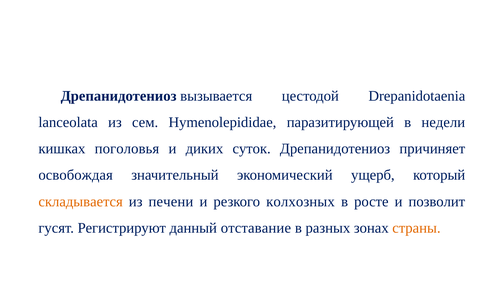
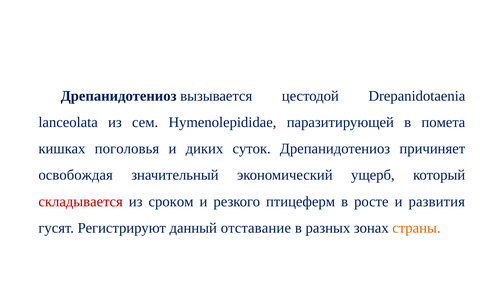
недели: недели -> помета
складывается colour: orange -> red
печени: печени -> сроком
колхозных: колхозных -> птицеферм
позволит: позволит -> развития
